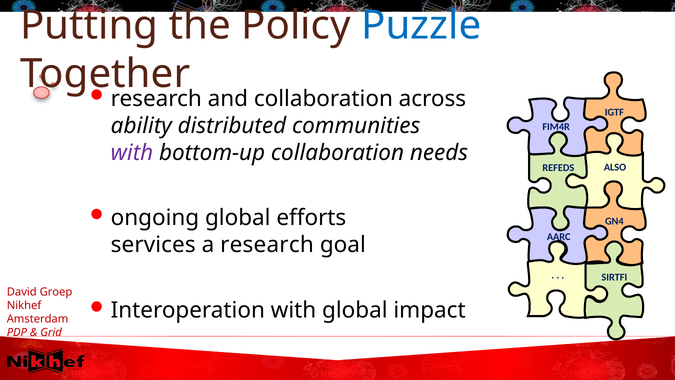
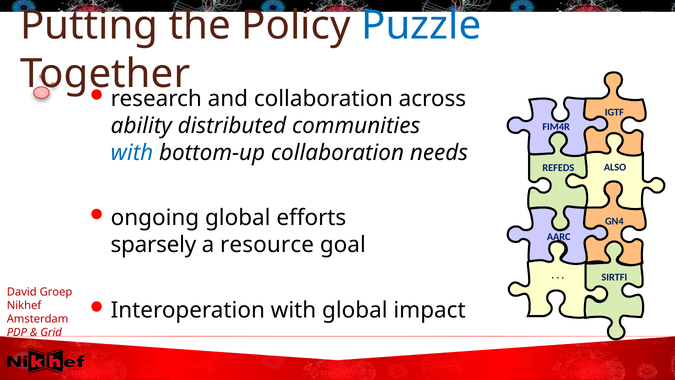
with at (132, 153) colour: purple -> blue
services: services -> sparsely
a research: research -> resource
